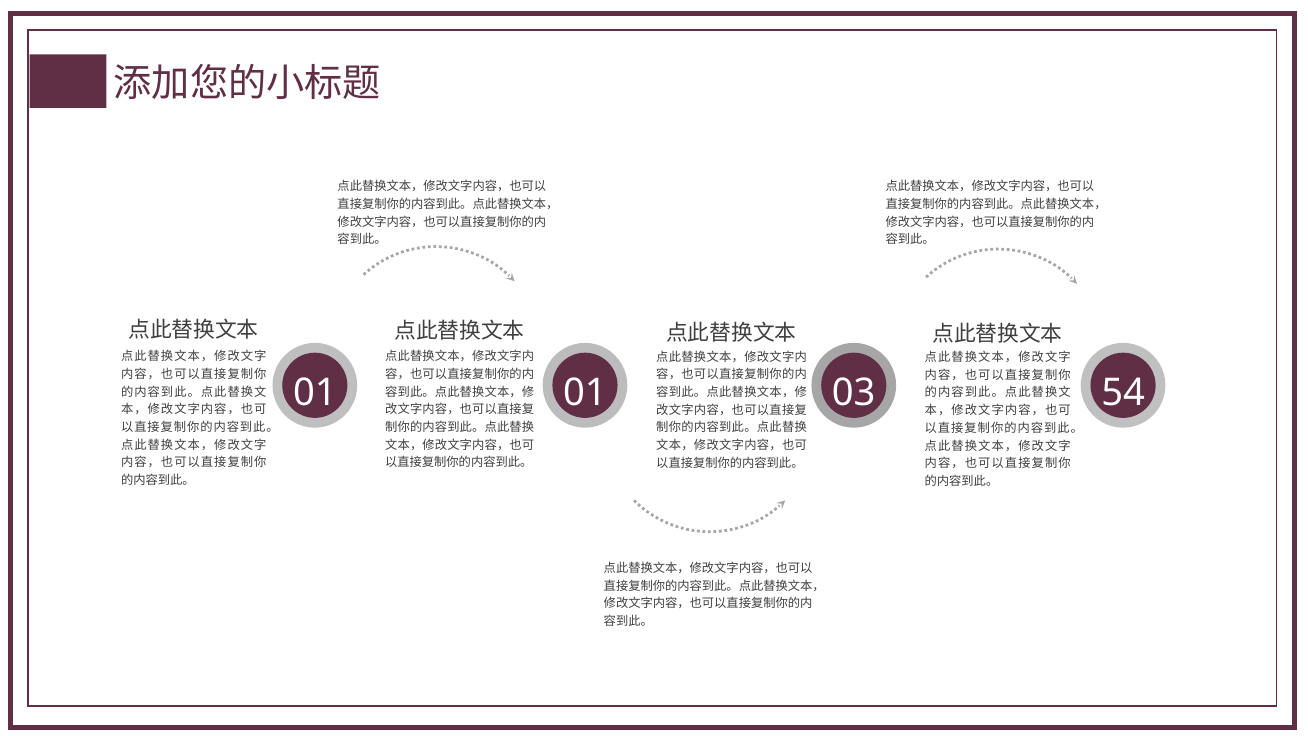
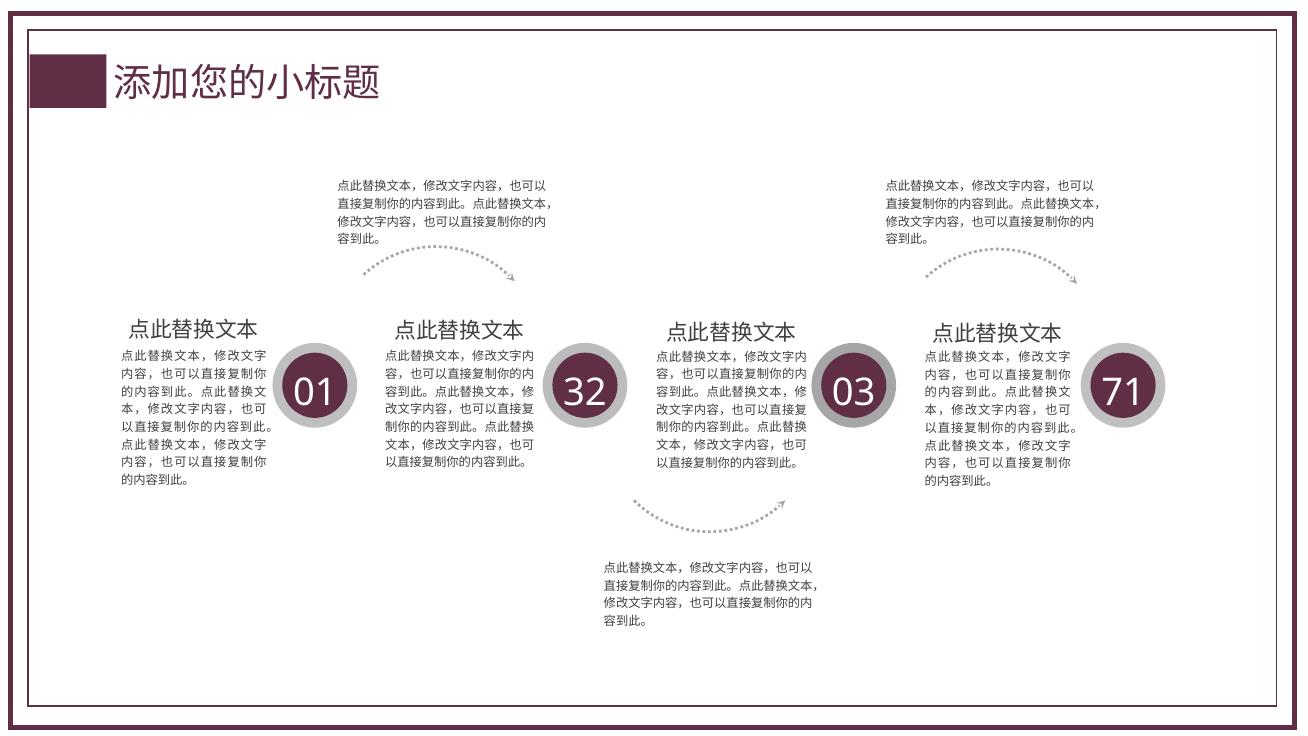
01 01: 01 -> 32
54: 54 -> 71
